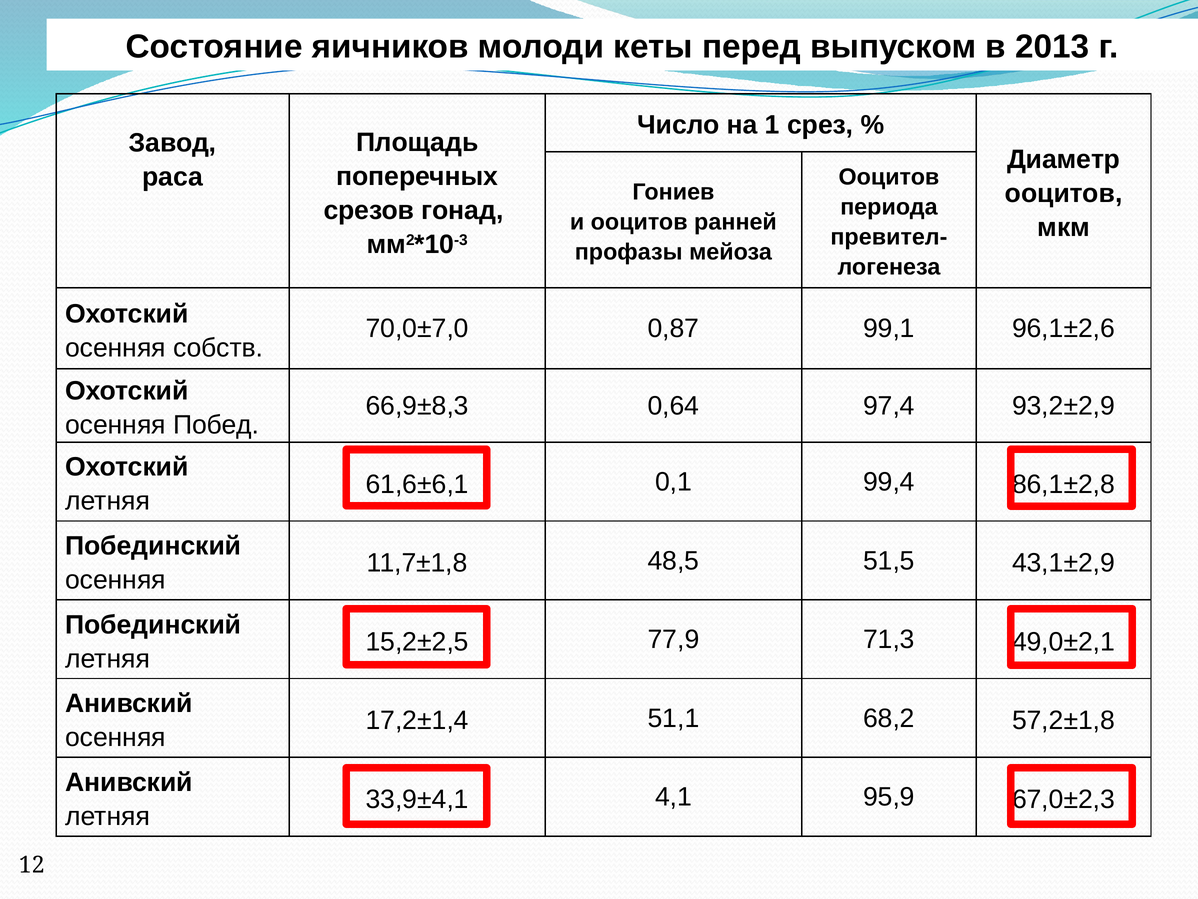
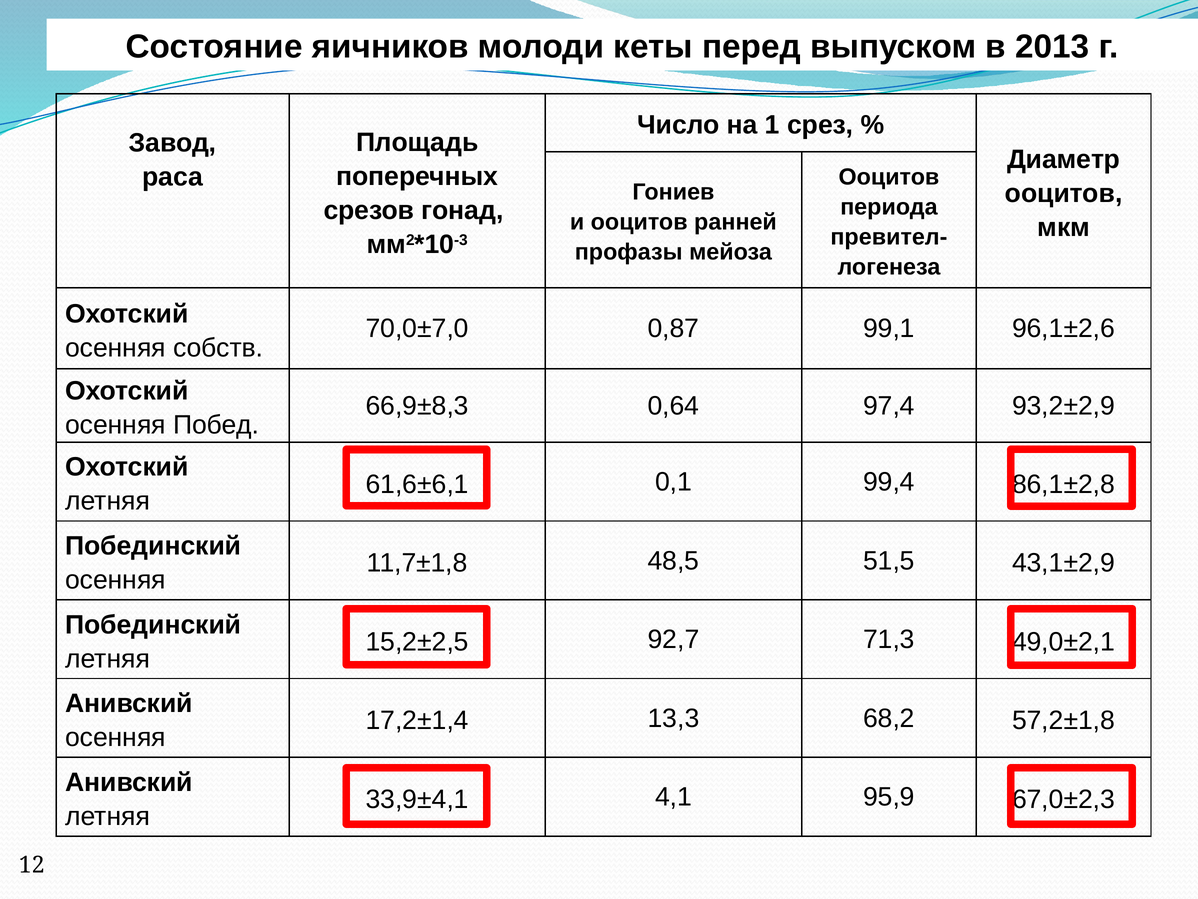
77,9: 77,9 -> 92,7
51,1: 51,1 -> 13,3
